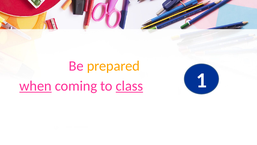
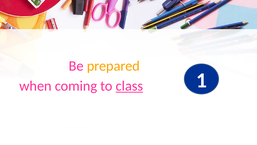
when underline: present -> none
